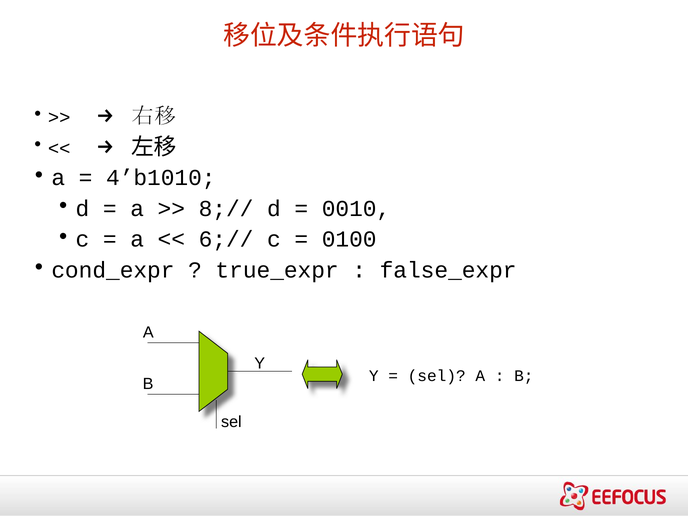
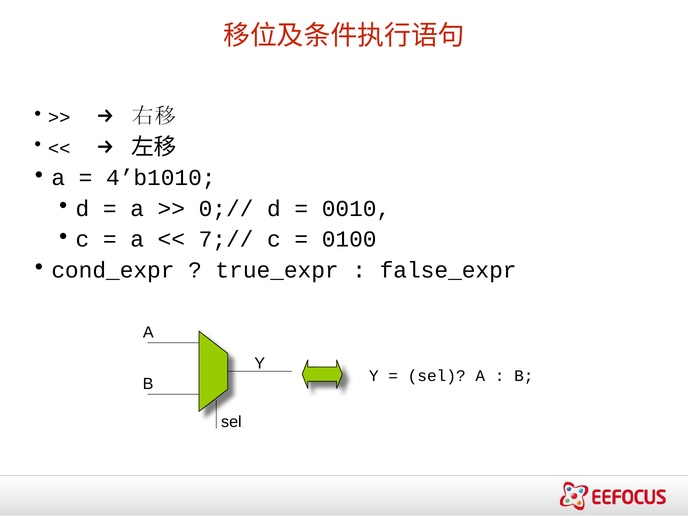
8;//: 8;// -> 0;//
6;//: 6;// -> 7;//
